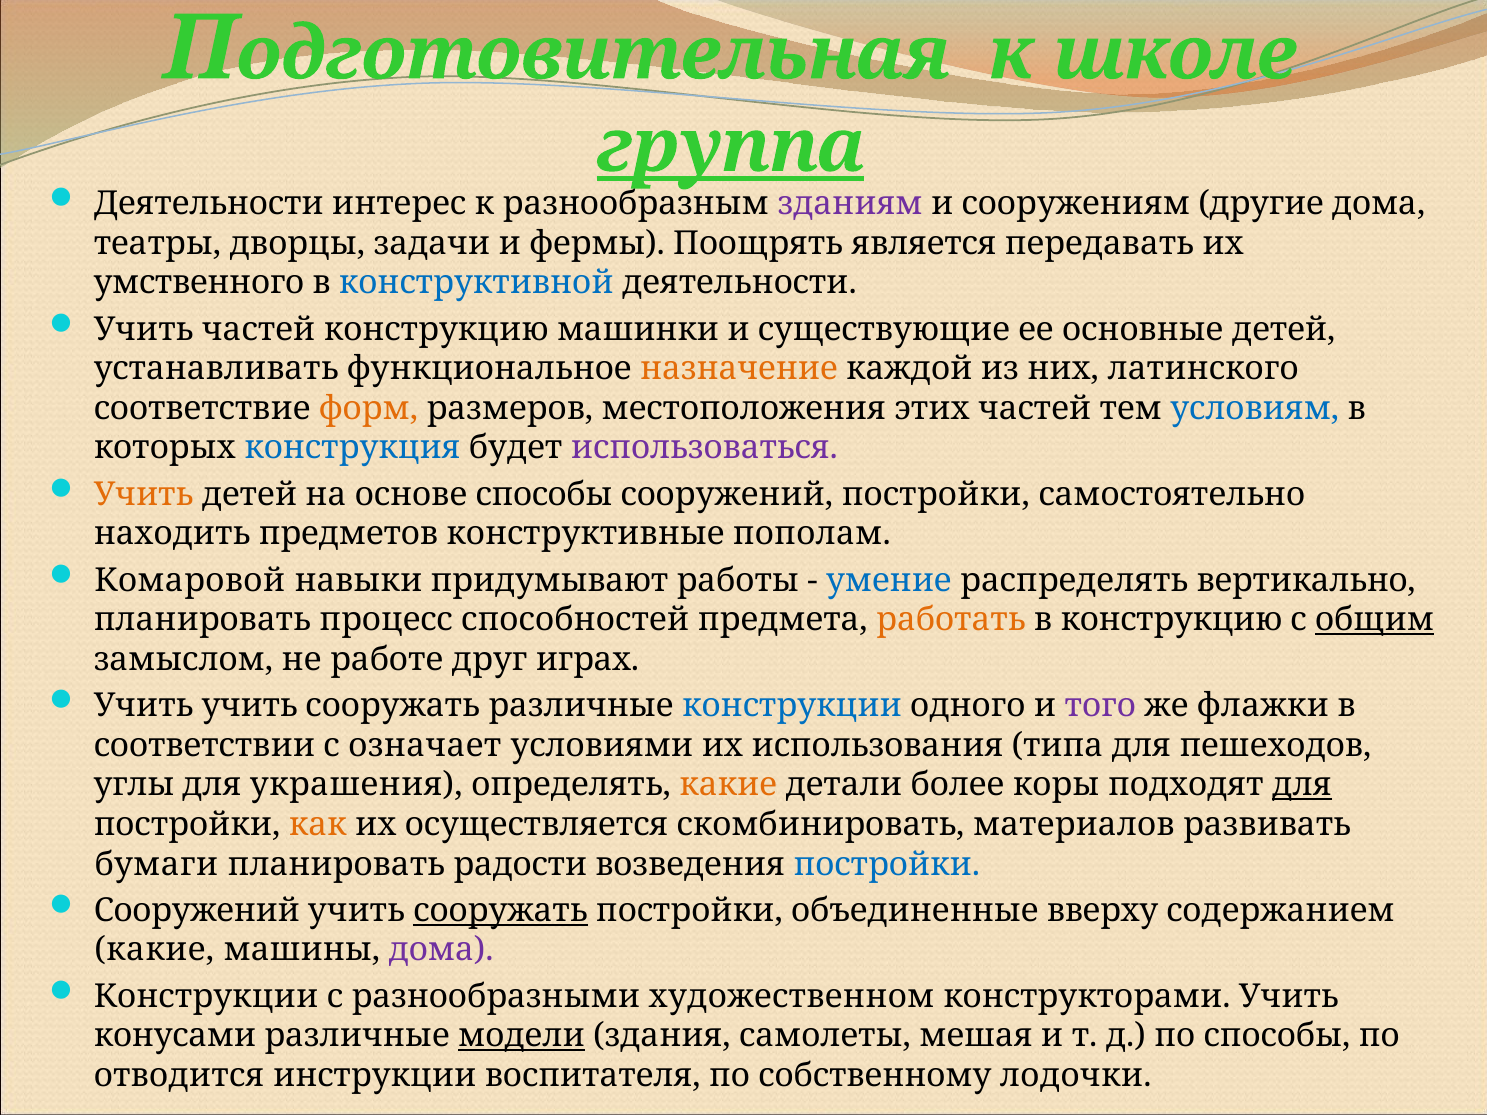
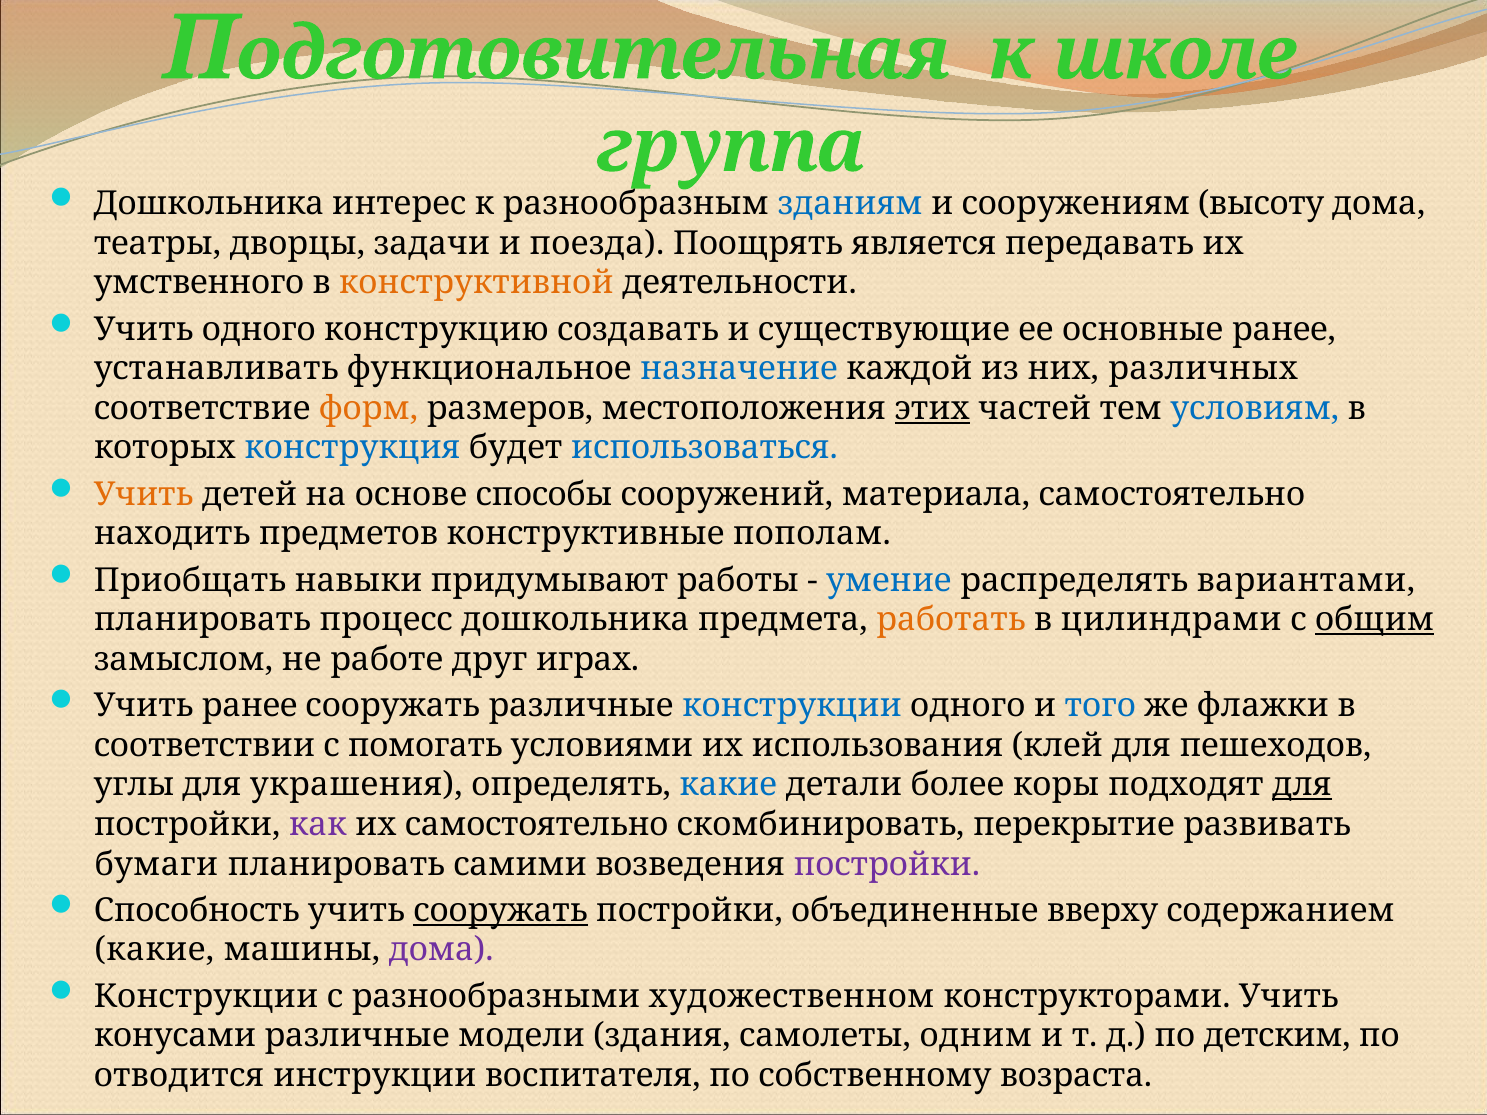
группа underline: present -> none
Деятельности at (209, 204): Деятельности -> Дошкольника
зданиям colour: purple -> blue
другие: другие -> высоту
фермы: фермы -> поезда
конструктивной colour: blue -> orange
Учить частей: частей -> одного
машинки: машинки -> создавать
основные детей: детей -> ранее
назначение colour: orange -> blue
латинского: латинского -> различных
этих underline: none -> present
использоваться colour: purple -> blue
сооружений постройки: постройки -> материала
Комаровой: Комаровой -> Приобщать
вертикально: вертикально -> вариантами
процесс способностей: способностей -> дошкольника
в конструкцию: конструкцию -> цилиндрами
Учить учить: учить -> ранее
того colour: purple -> blue
означает: означает -> помогать
типа: типа -> клей
какие at (728, 785) colour: orange -> blue
как colour: orange -> purple
их осуществляется: осуществляется -> самостоятельно
материалов: материалов -> перекрытие
радости: радости -> самими
постройки at (887, 864) colour: blue -> purple
Сооружений at (197, 911): Сооружений -> Способность
модели underline: present -> none
мешая: мешая -> одним
по способы: способы -> детским
лодочки: лодочки -> возраста
